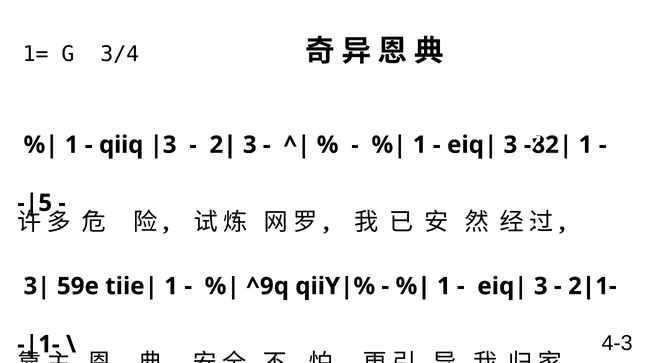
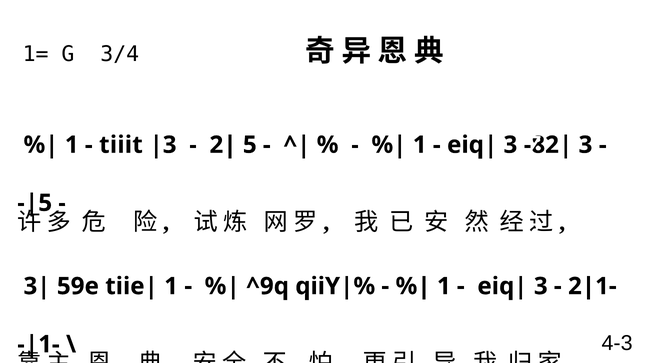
qiiq: qiiq -> tiiit
3 at (250, 145): 3 -> 5
1 at (585, 145): 1 -> 3
